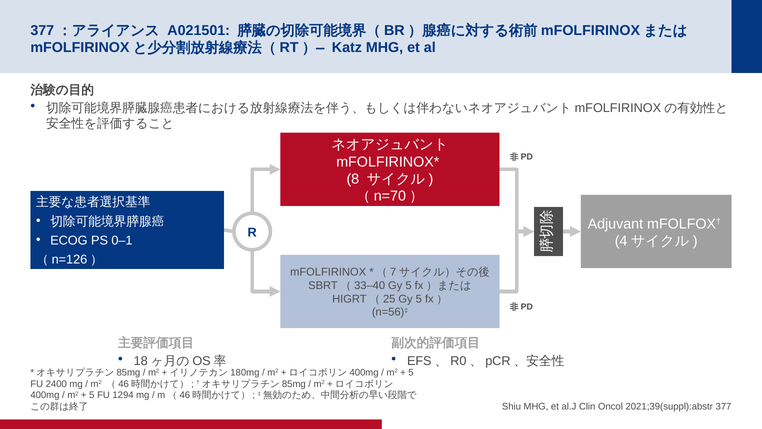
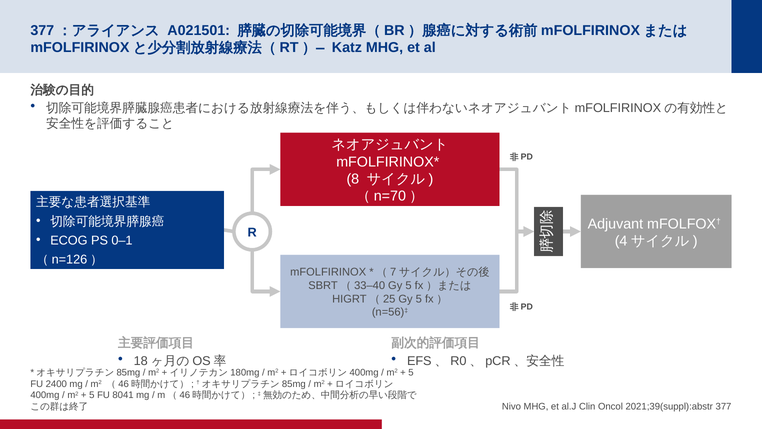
1294: 1294 -> 8041
Shiu: Shiu -> Nivo
